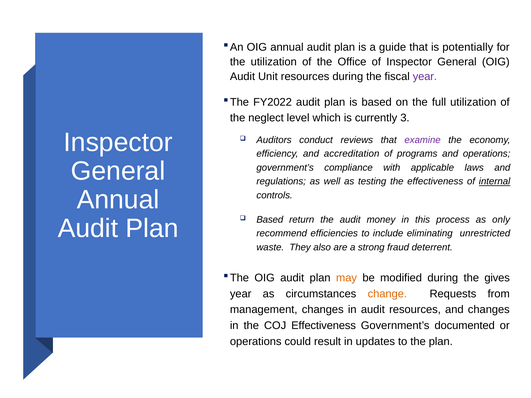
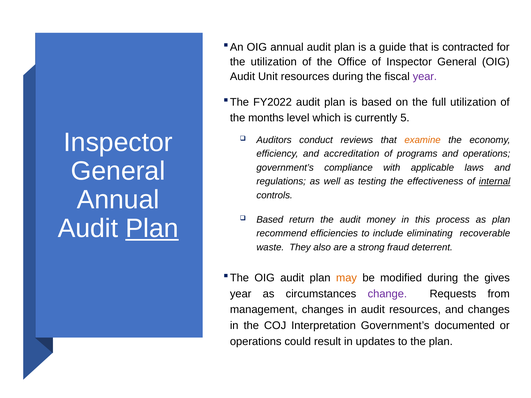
potentially: potentially -> contracted
neglect: neglect -> months
3: 3 -> 5
examine colour: purple -> orange
as only: only -> plan
Plan at (152, 229) underline: none -> present
unrestricted: unrestricted -> recoverable
change colour: orange -> purple
COJ Effectiveness: Effectiveness -> Interpretation
